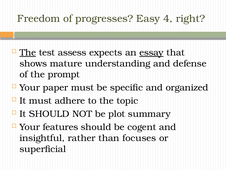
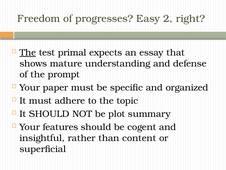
4: 4 -> 2
assess: assess -> primal
essay underline: present -> none
focuses: focuses -> content
